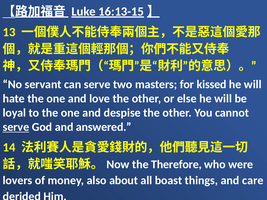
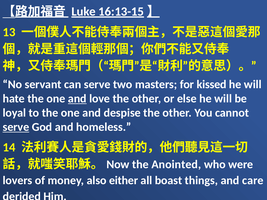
and at (77, 99) underline: none -> present
answered: answered -> homeless
Therefore: Therefore -> Anointed
about: about -> either
